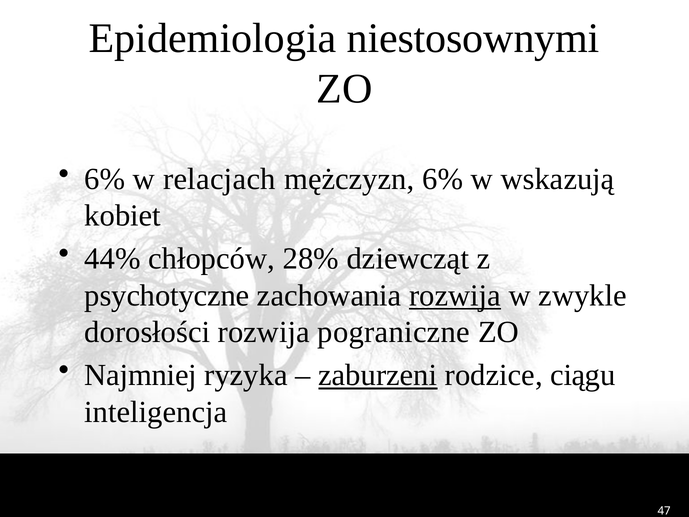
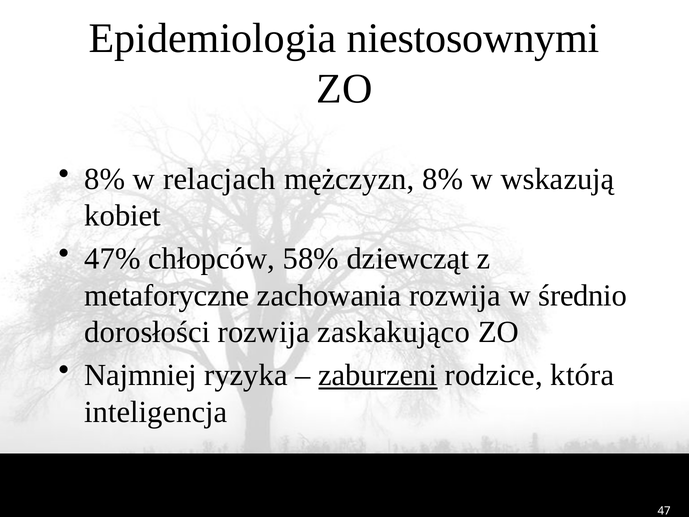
6% at (105, 179): 6% -> 8%
mężczyzn 6%: 6% -> 8%
44%: 44% -> 47%
28%: 28% -> 58%
psychotyczne: psychotyczne -> metaforyczne
rozwija at (455, 295) underline: present -> none
zwykle: zwykle -> średnio
pograniczne: pograniczne -> zaskakująco
ciągu: ciągu -> która
